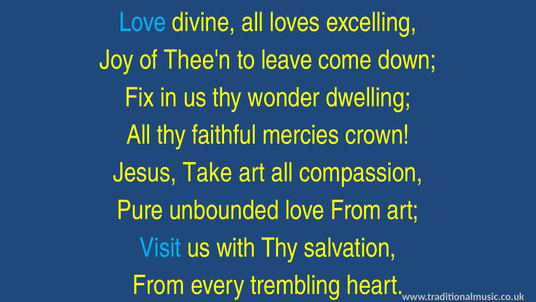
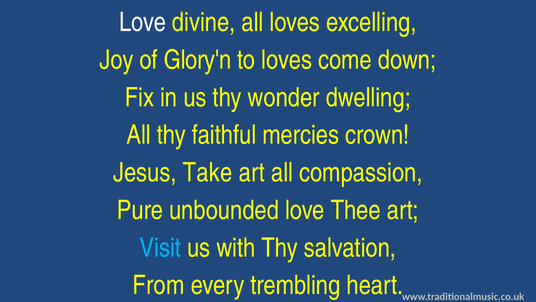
Love at (143, 22) colour: light blue -> white
Thee'n: Thee'n -> Glory'n
to leave: leave -> loves
love From: From -> Thee
